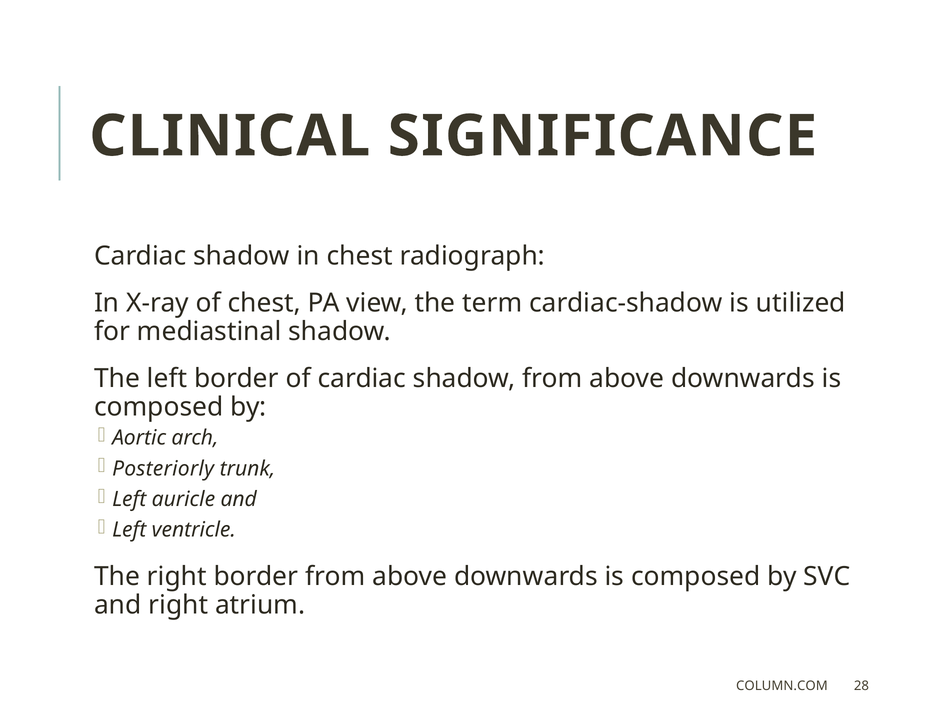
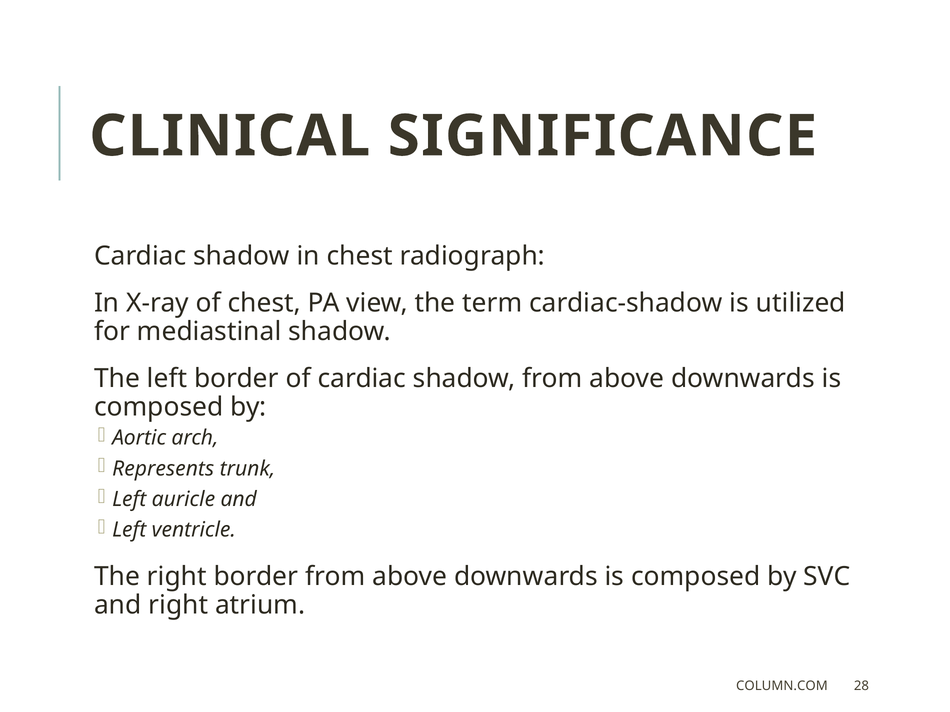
Posteriorly: Posteriorly -> Represents
